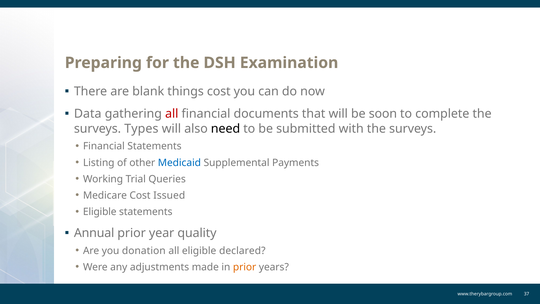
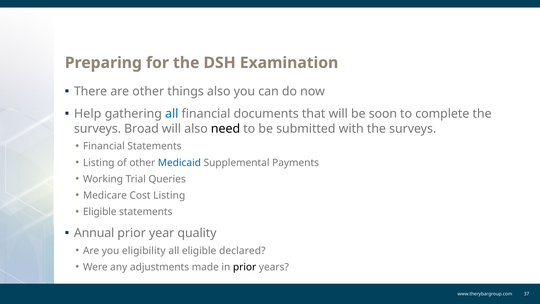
are blank: blank -> other
things cost: cost -> also
Data: Data -> Help
all at (172, 114) colour: red -> blue
Types: Types -> Broad
Cost Issued: Issued -> Listing
donation: donation -> eligibility
prior at (245, 267) colour: orange -> black
